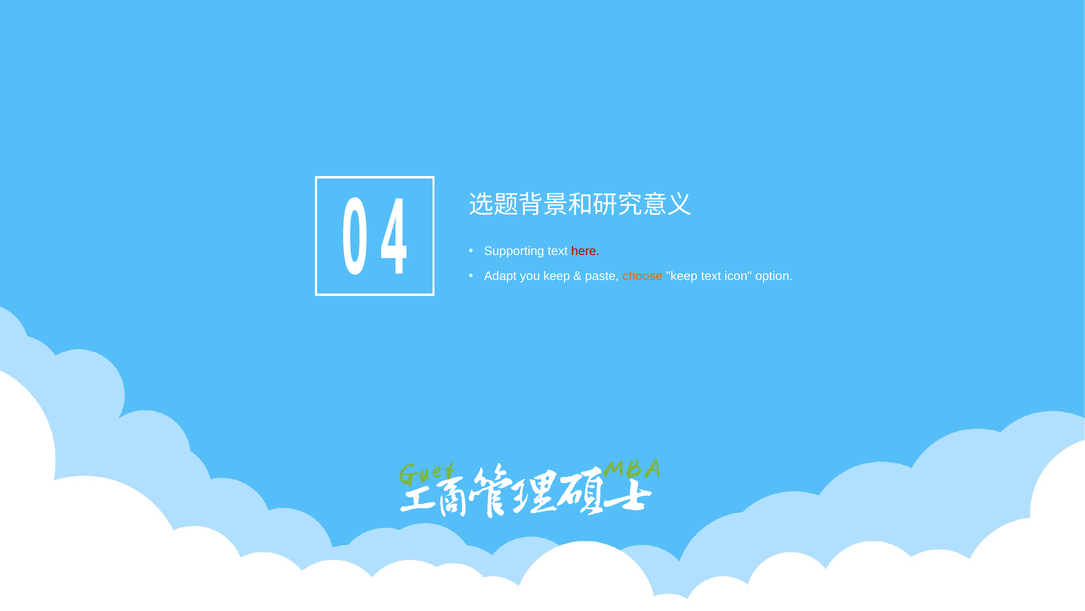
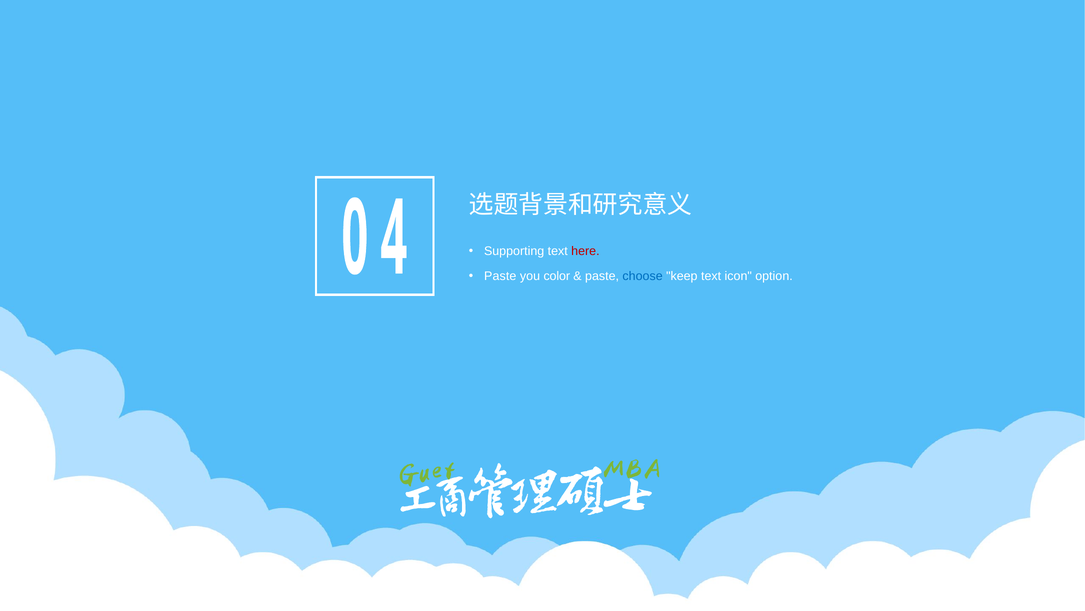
Adapt at (500, 276): Adapt -> Paste
you keep: keep -> color
choose colour: orange -> blue
